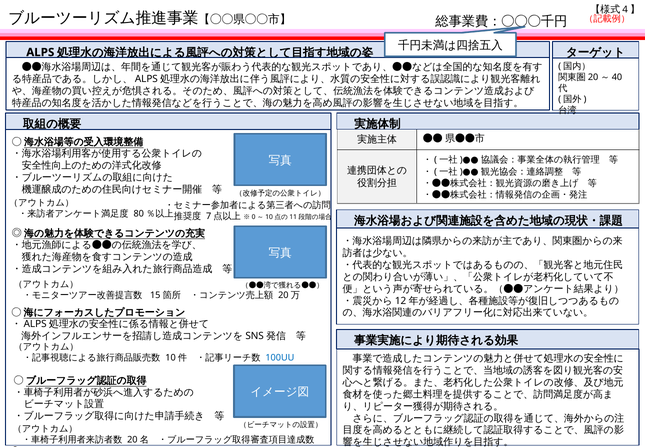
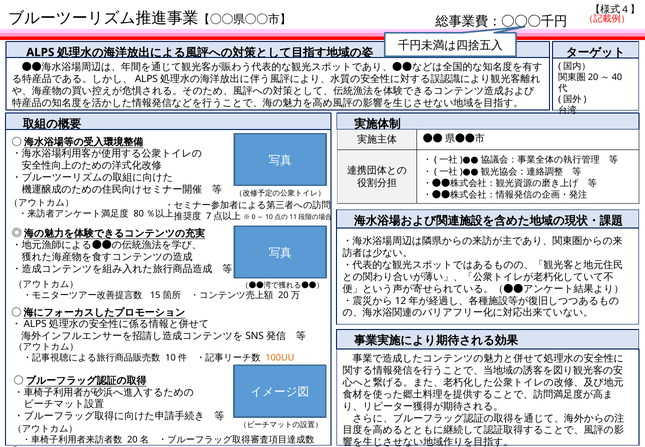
100UU colour: blue -> orange
